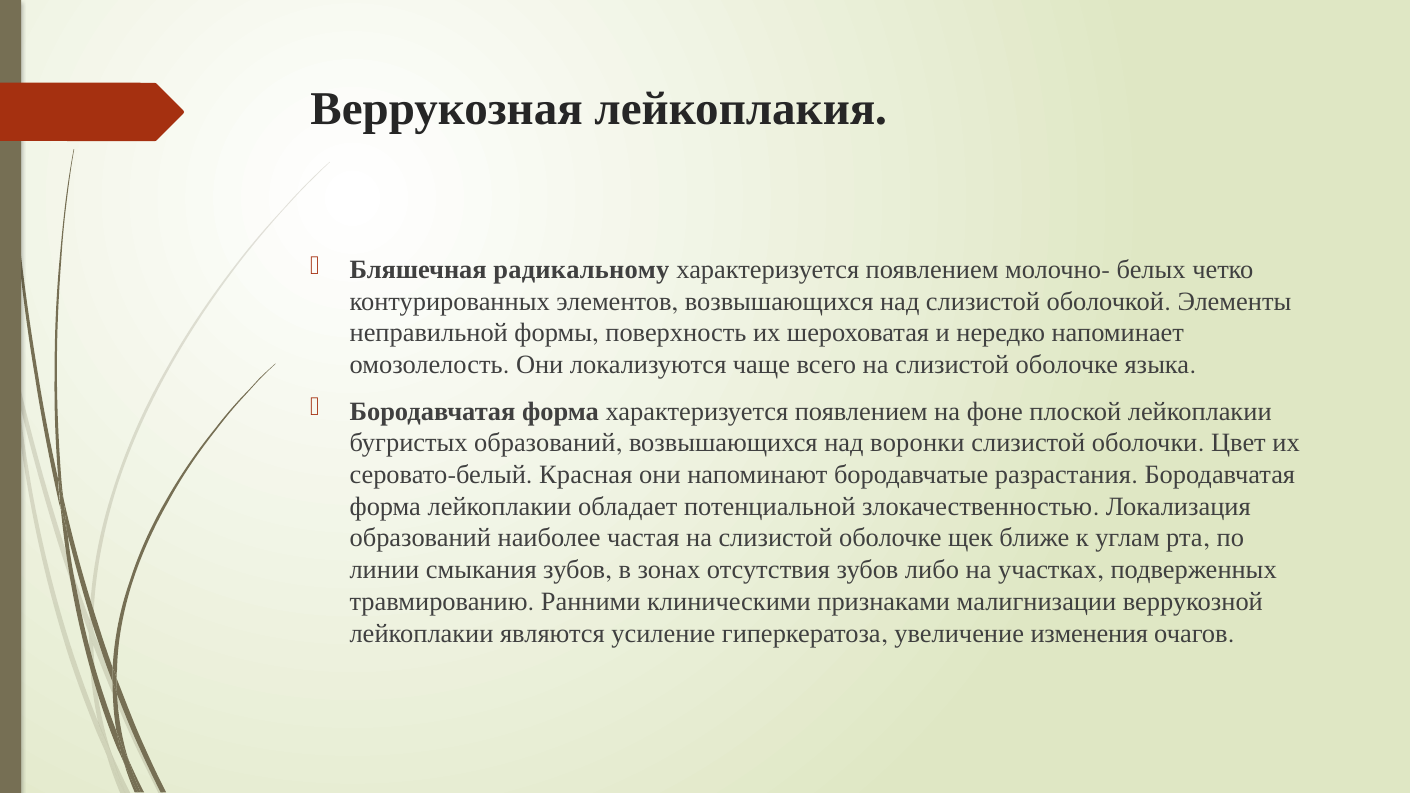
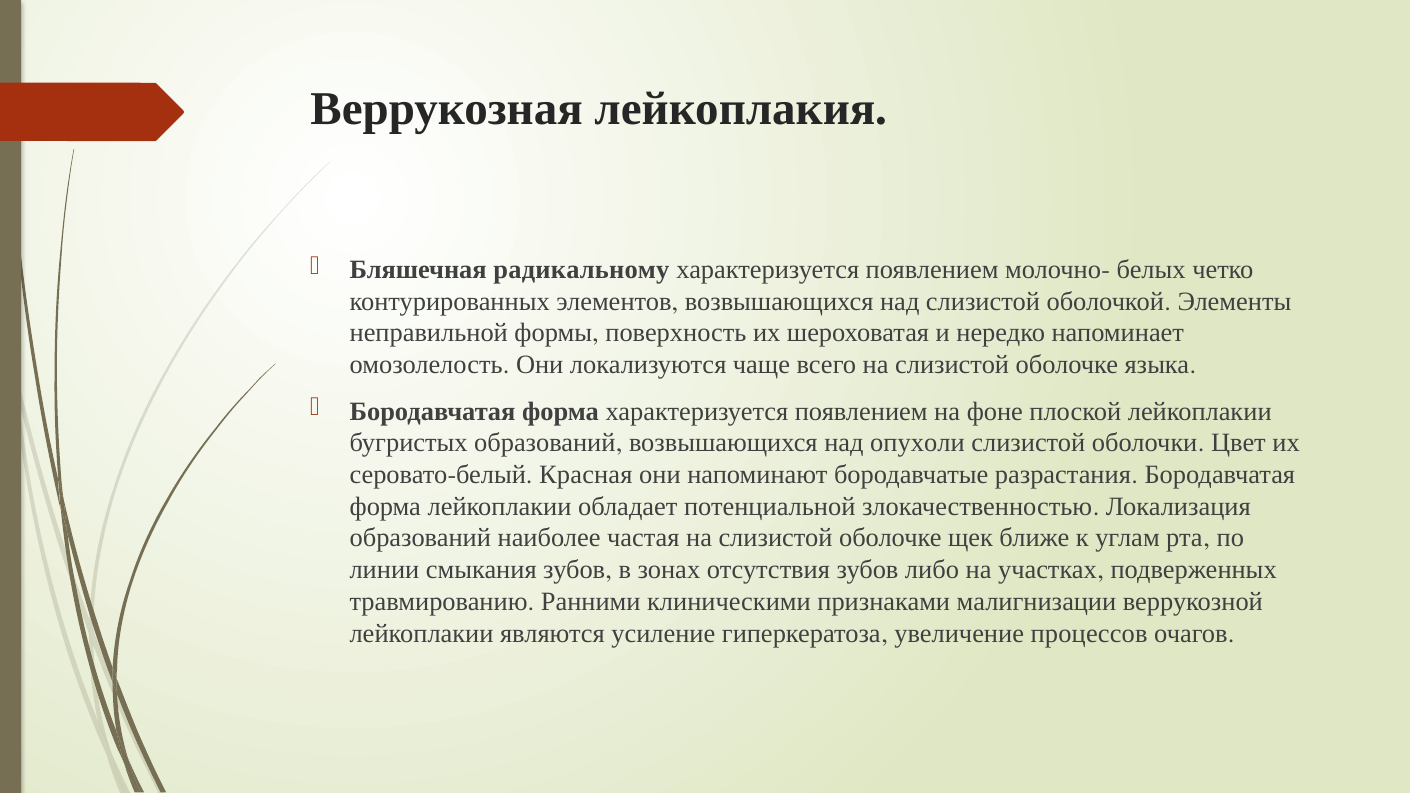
воронки: воронки -> опухоли
изменения: изменения -> процессов
